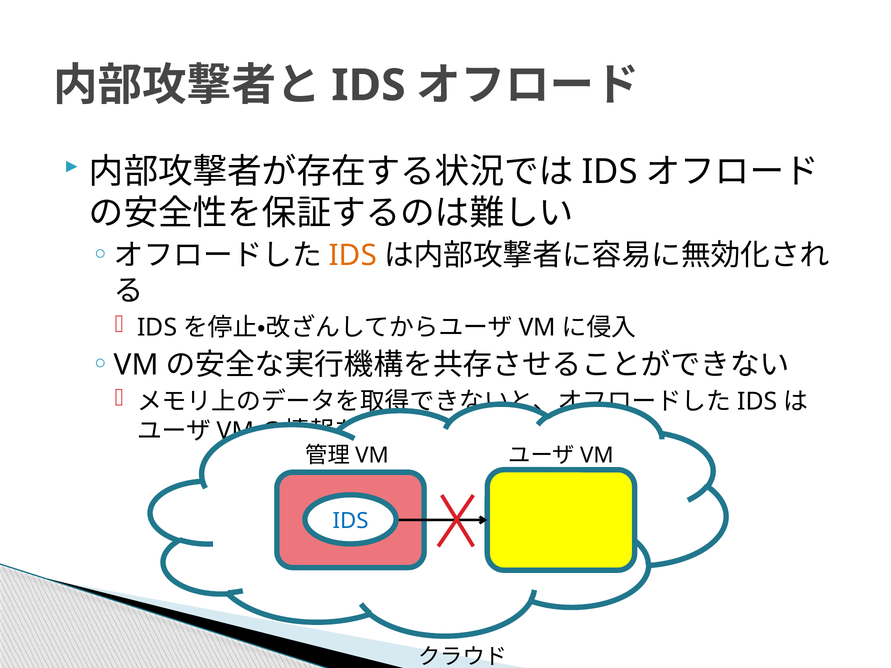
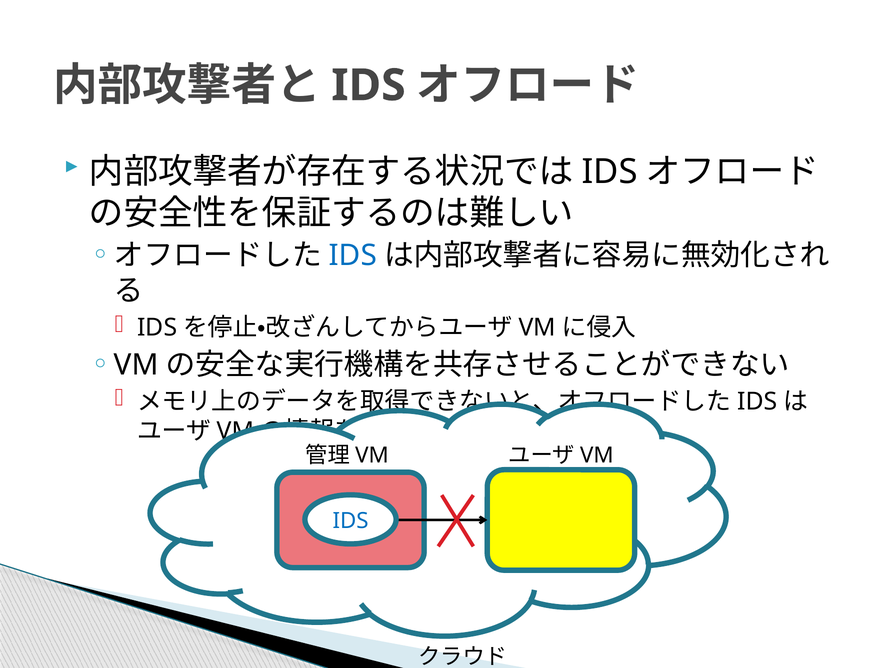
IDS at (353, 256) colour: orange -> blue
